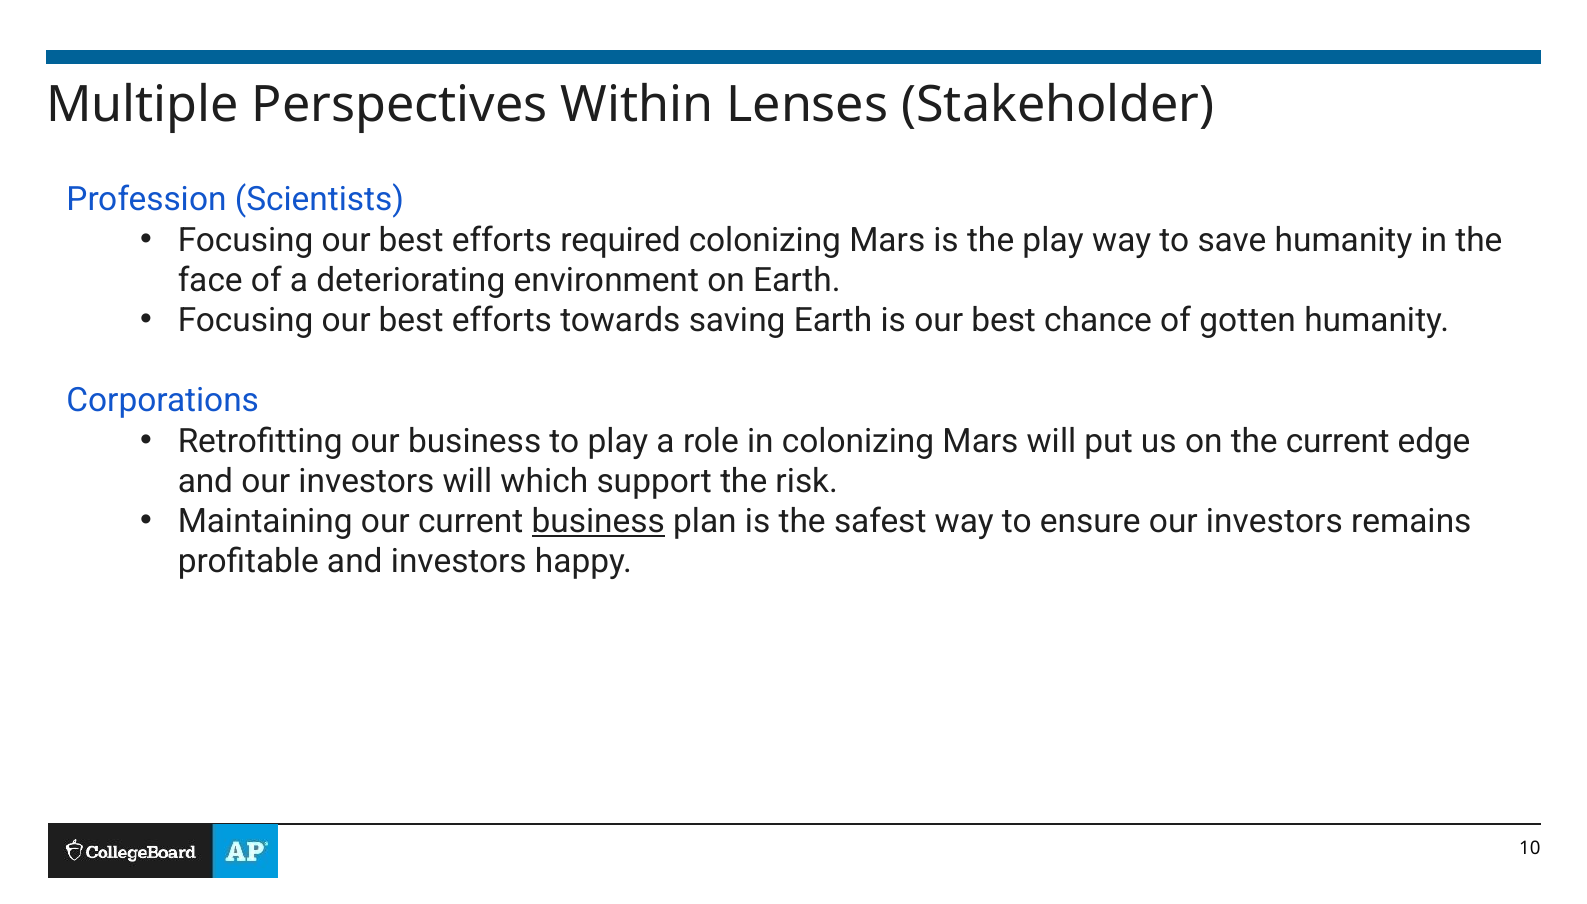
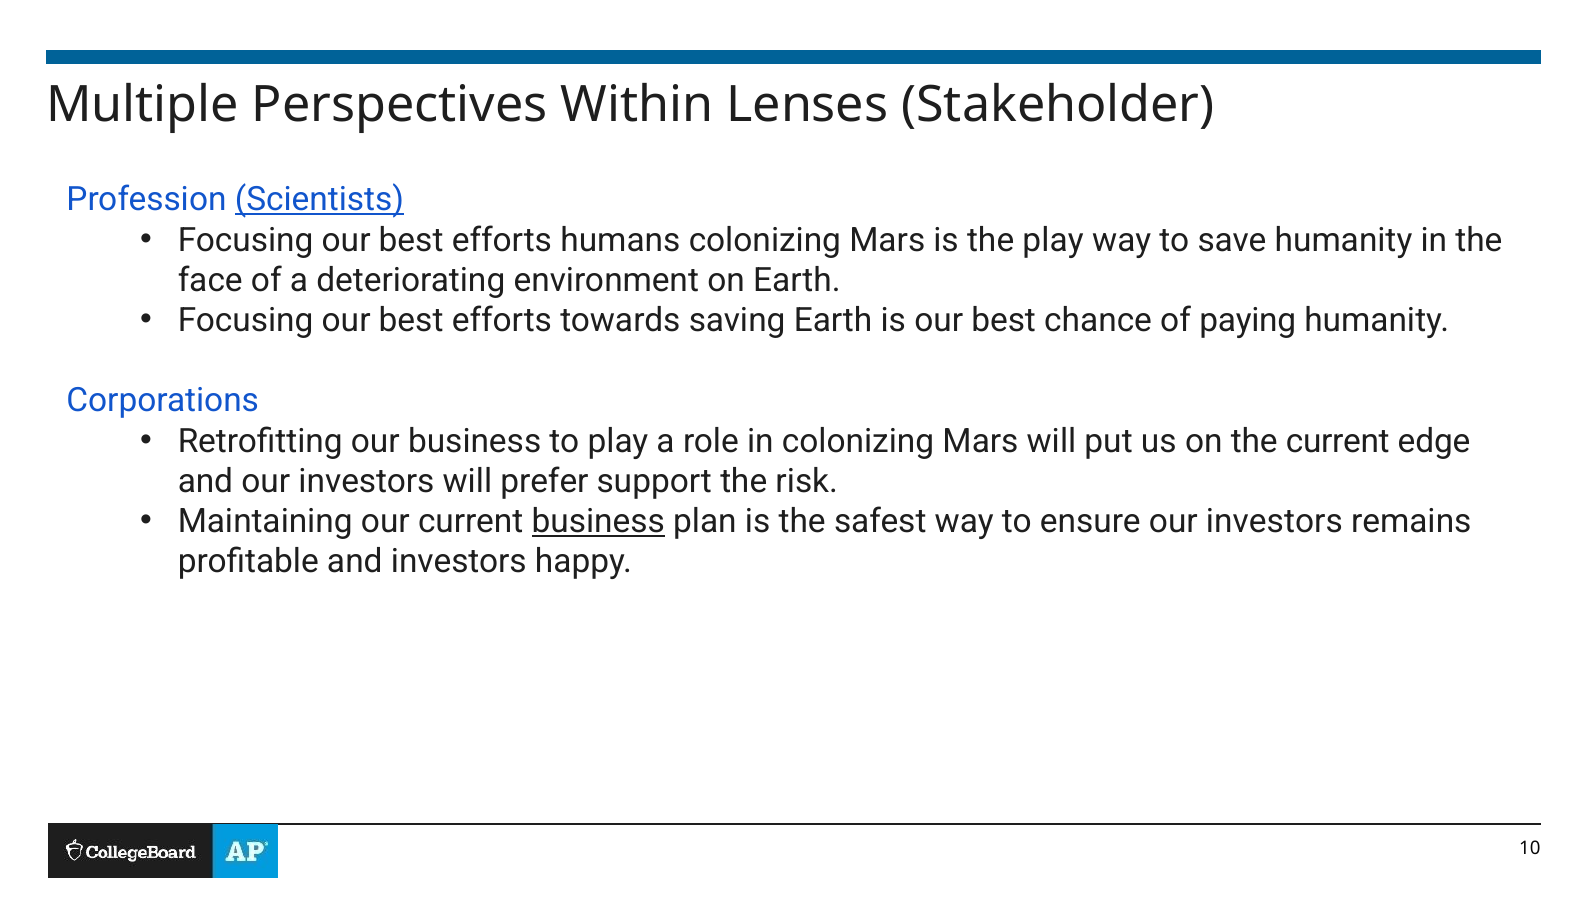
Scientists underline: none -> present
required: required -> humans
gotten: gotten -> paying
which: which -> prefer
